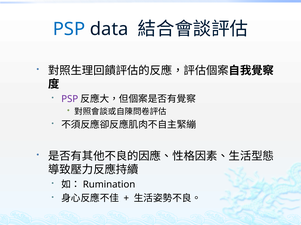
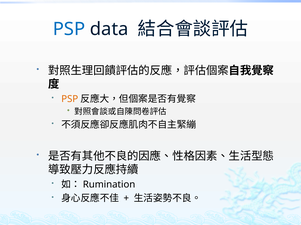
PSP at (70, 99) colour: purple -> orange
